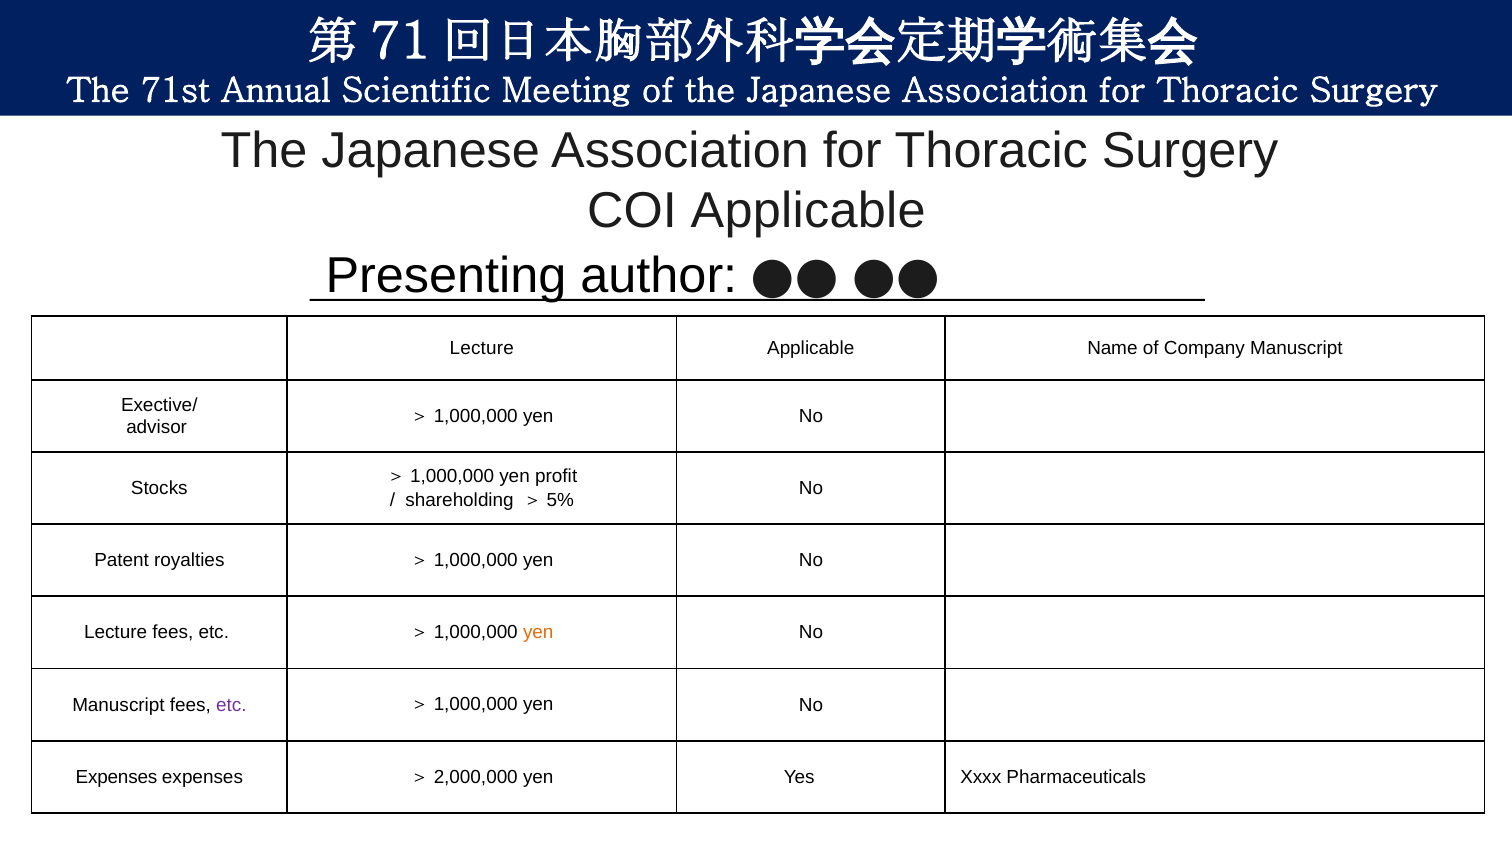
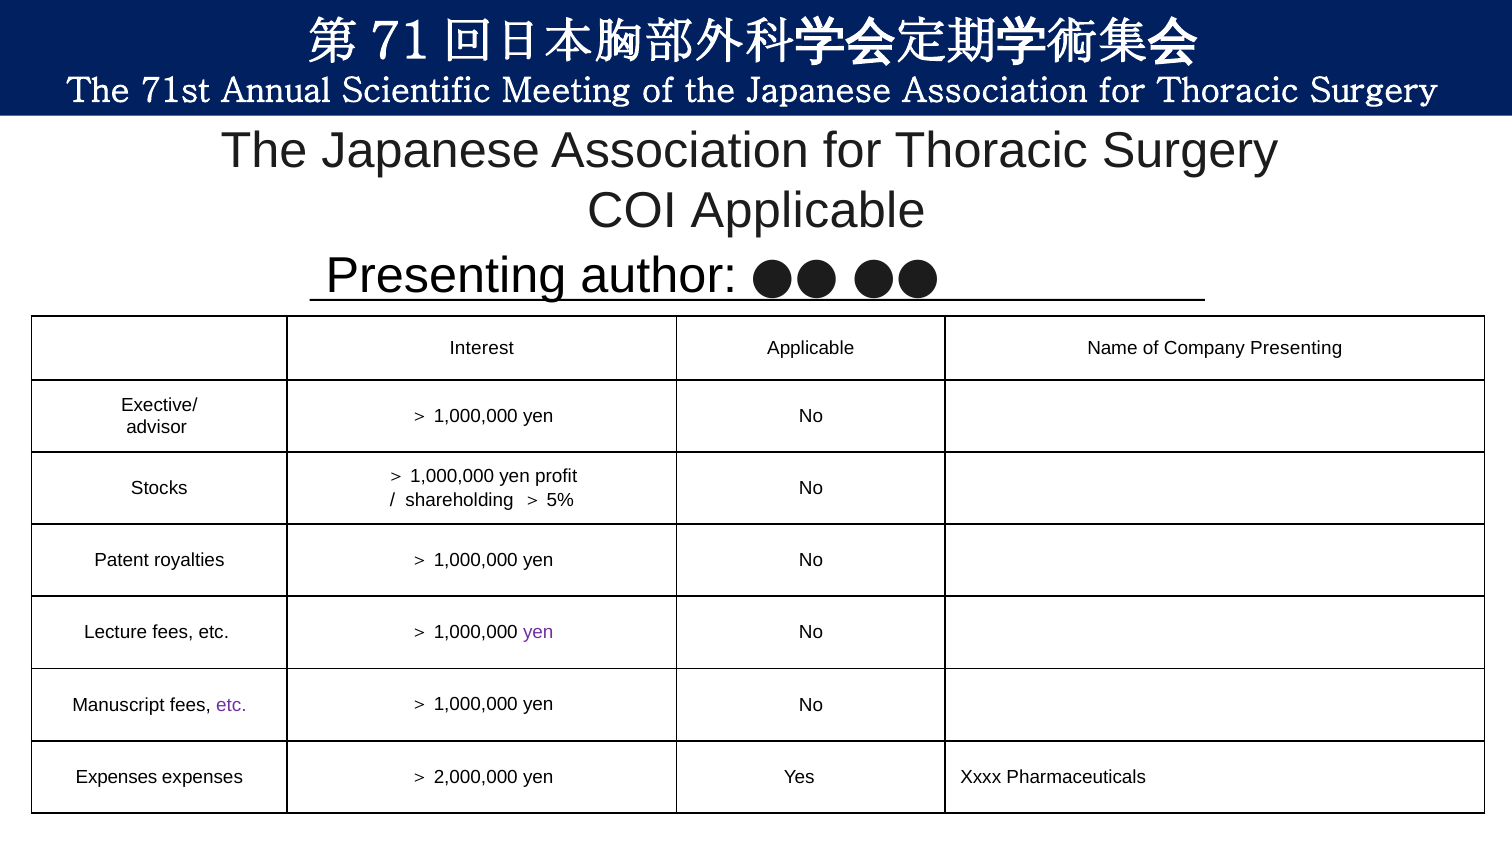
Lecture at (482, 348): Lecture -> Interest
Company Manuscript: Manuscript -> Presenting
yen at (538, 633) colour: orange -> purple
